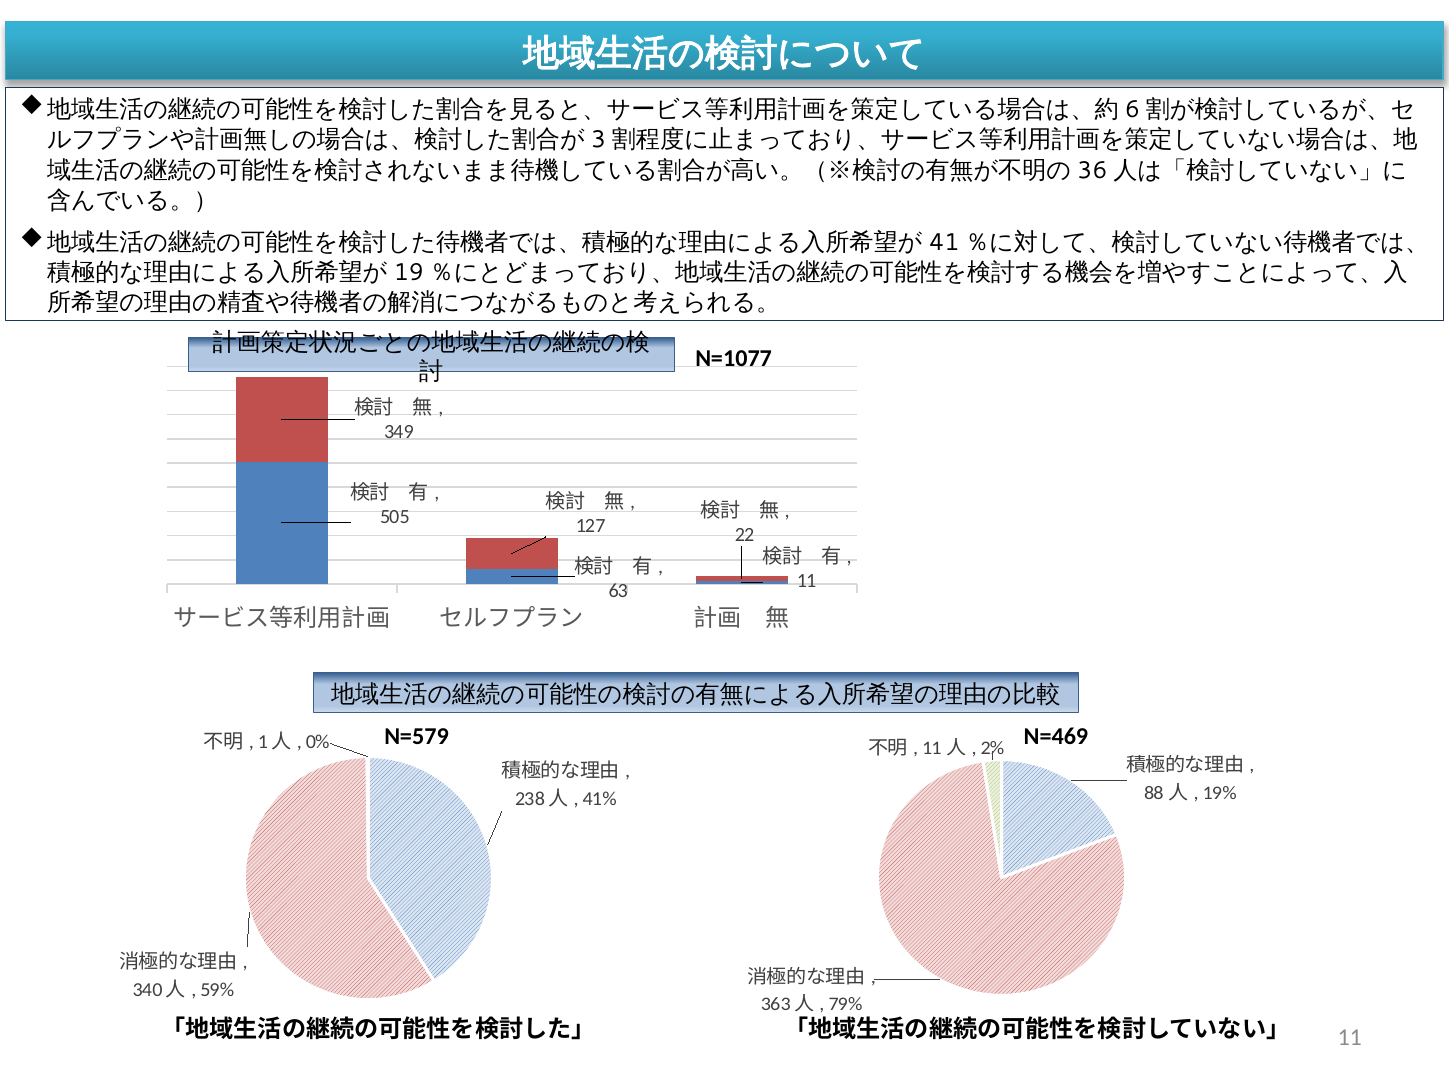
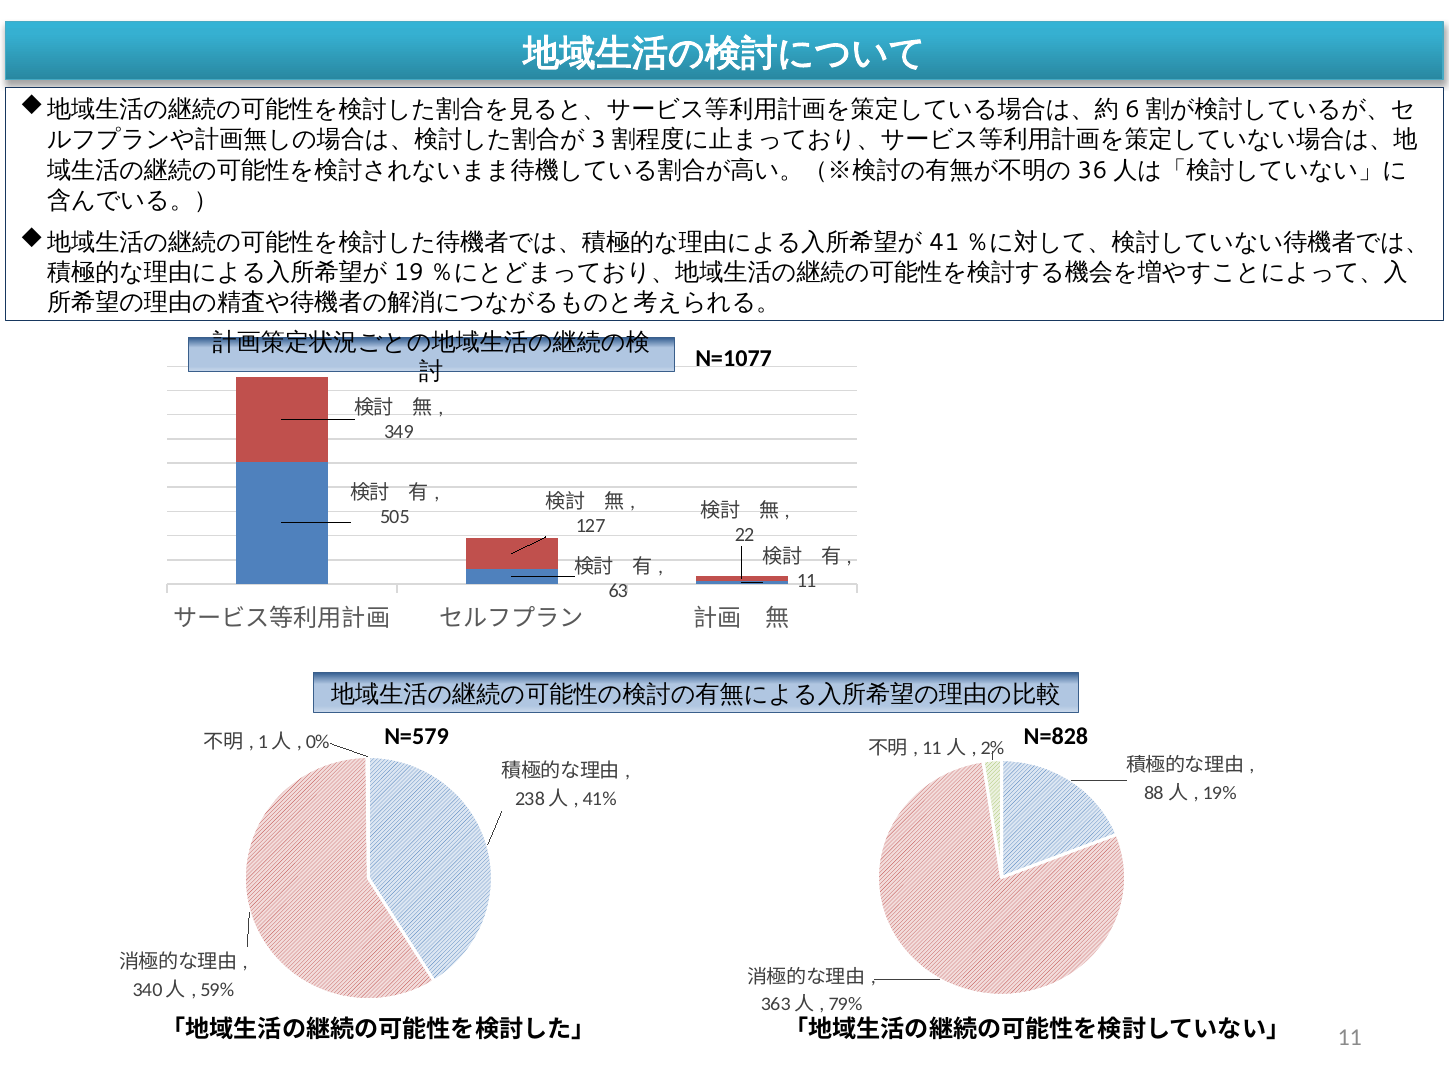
N=469: N=469 -> N=828
